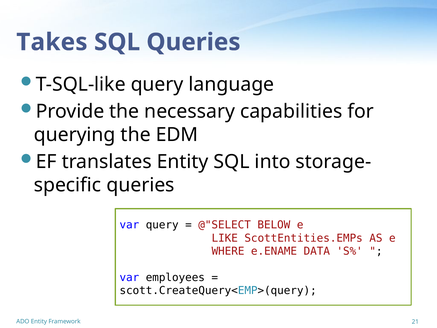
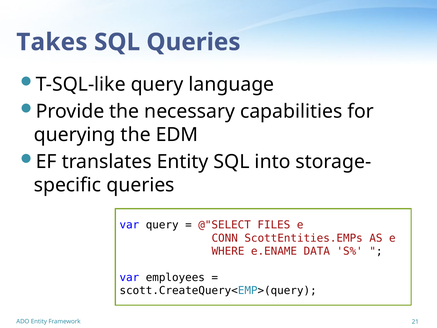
BELOW: BELOW -> FILES
LIKE: LIKE -> CONN
